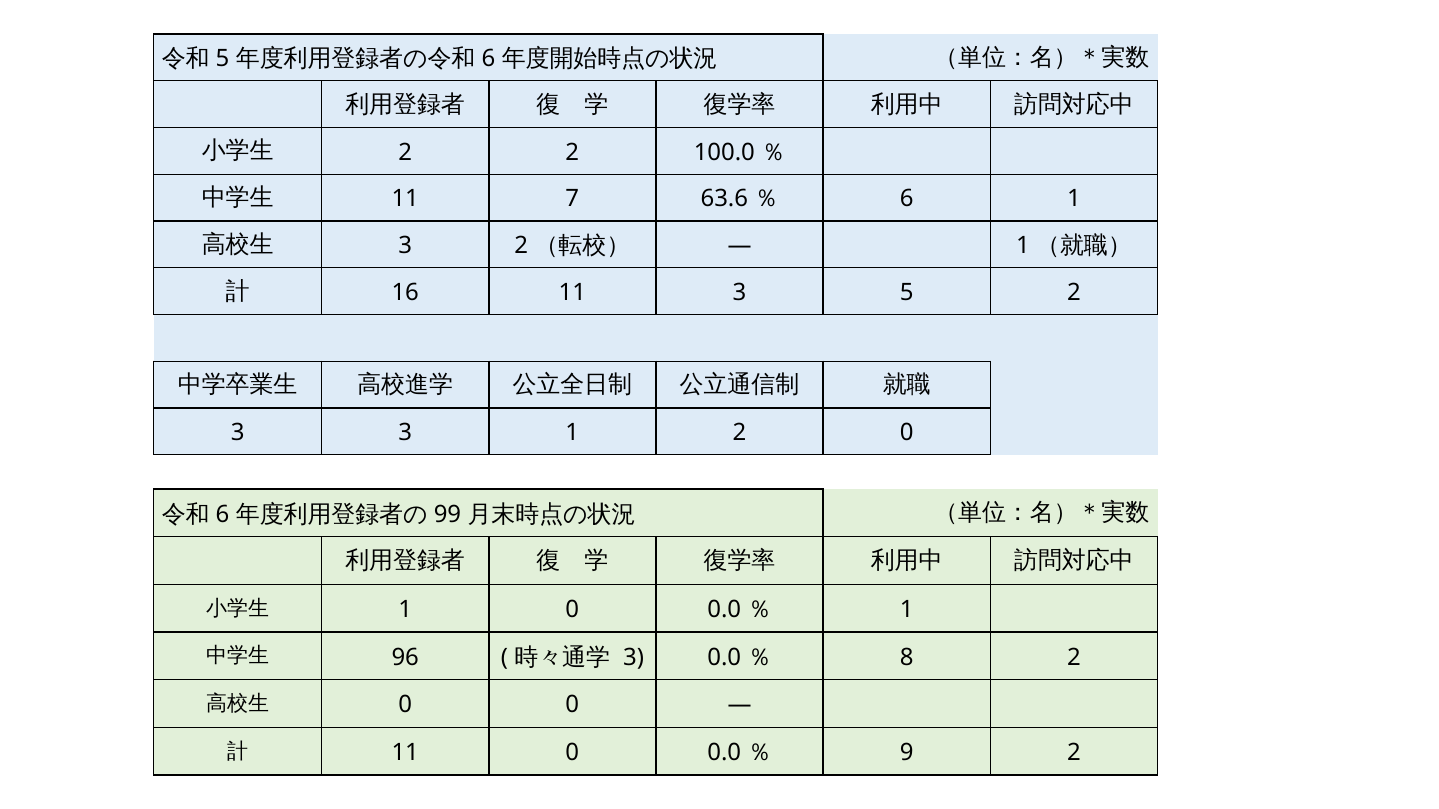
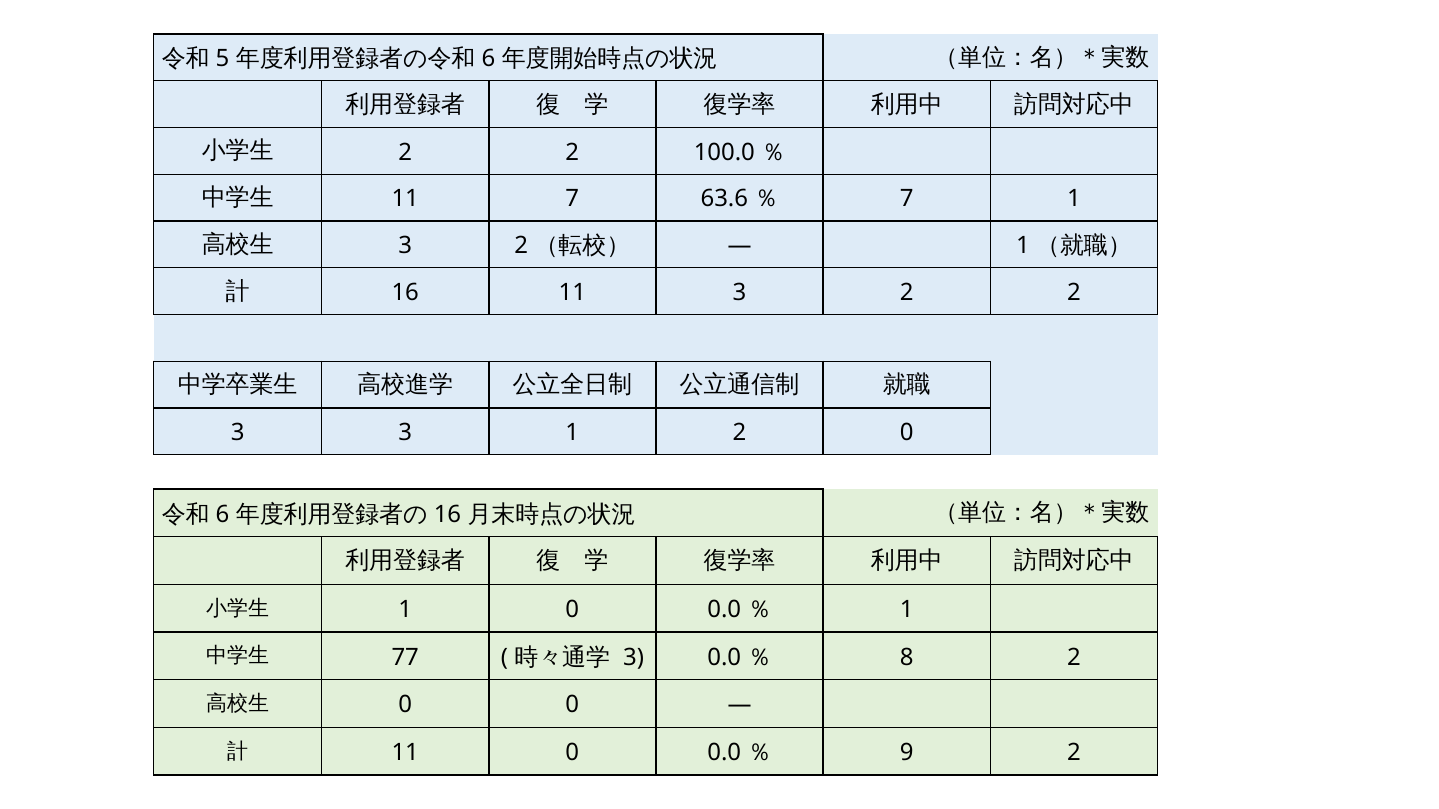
6 at (907, 199): 6 -> 7
11 3 5: 5 -> 2
99 at (447, 515): 99 -> 16
96: 96 -> 77
